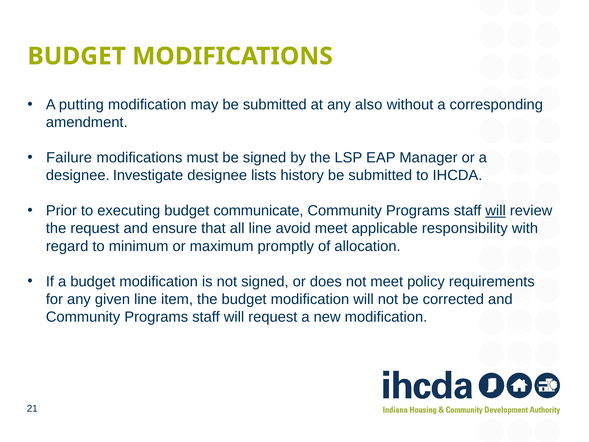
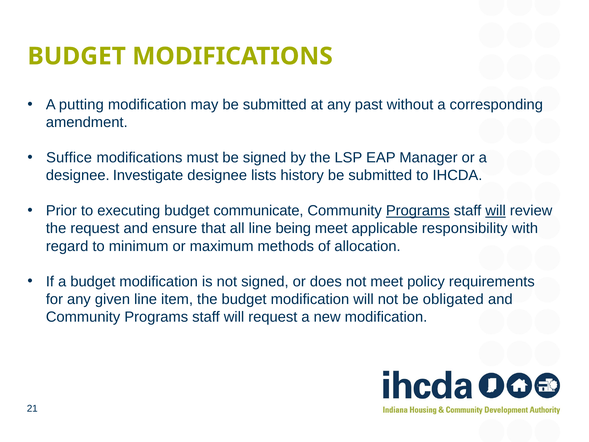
also: also -> past
Failure: Failure -> Suffice
Programs at (418, 211) underline: none -> present
avoid: avoid -> being
promptly: promptly -> methods
corrected: corrected -> obligated
